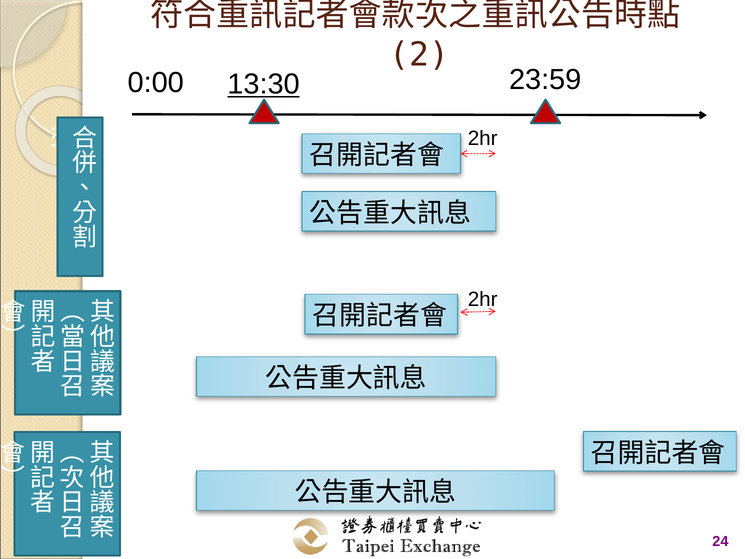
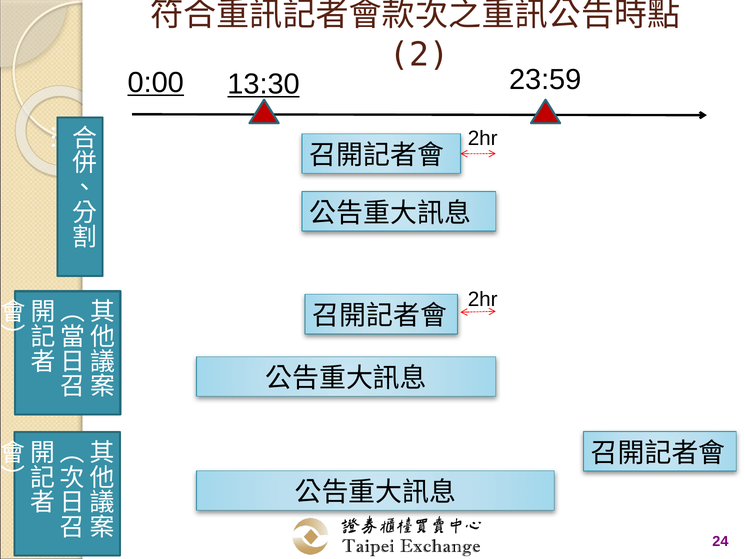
0:00 underline: none -> present
